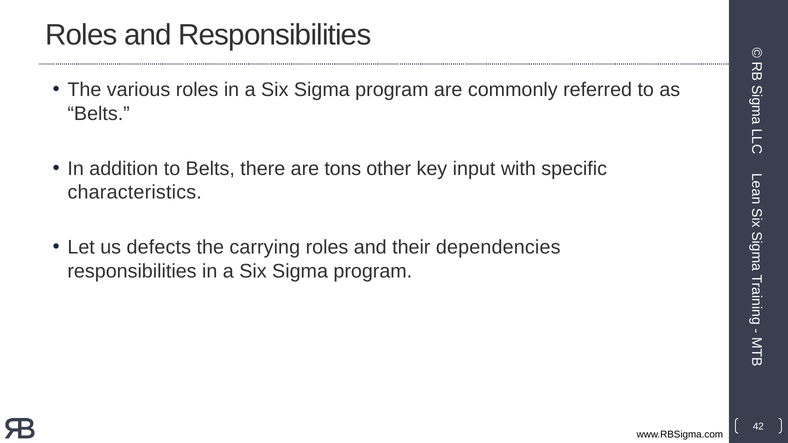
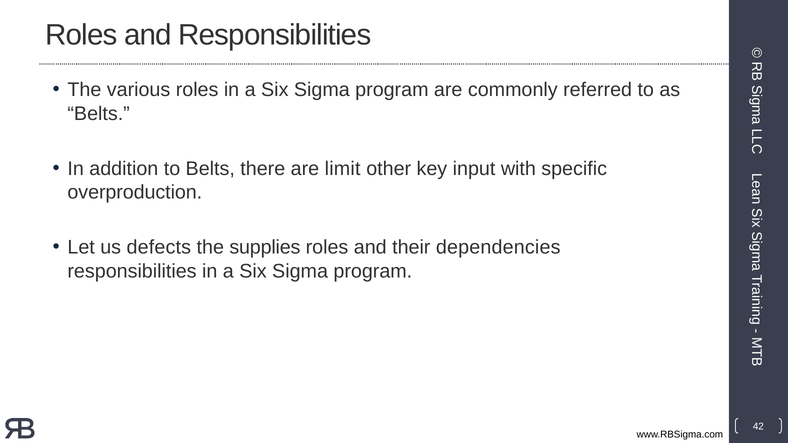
tons: tons -> limit
characteristics: characteristics -> overproduction
carrying: carrying -> supplies
